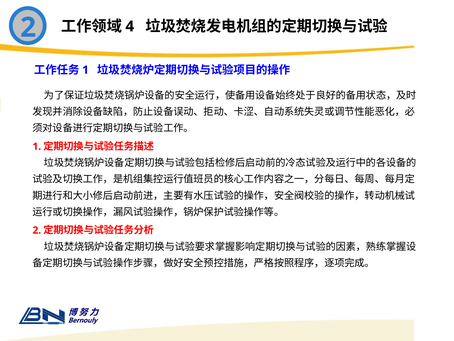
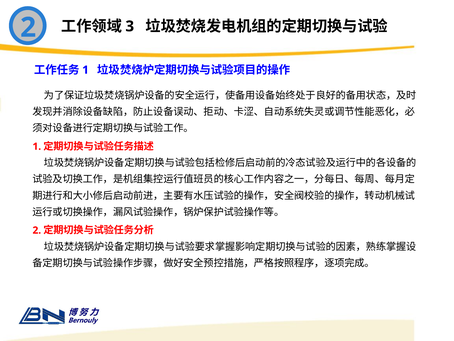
4: 4 -> 3
